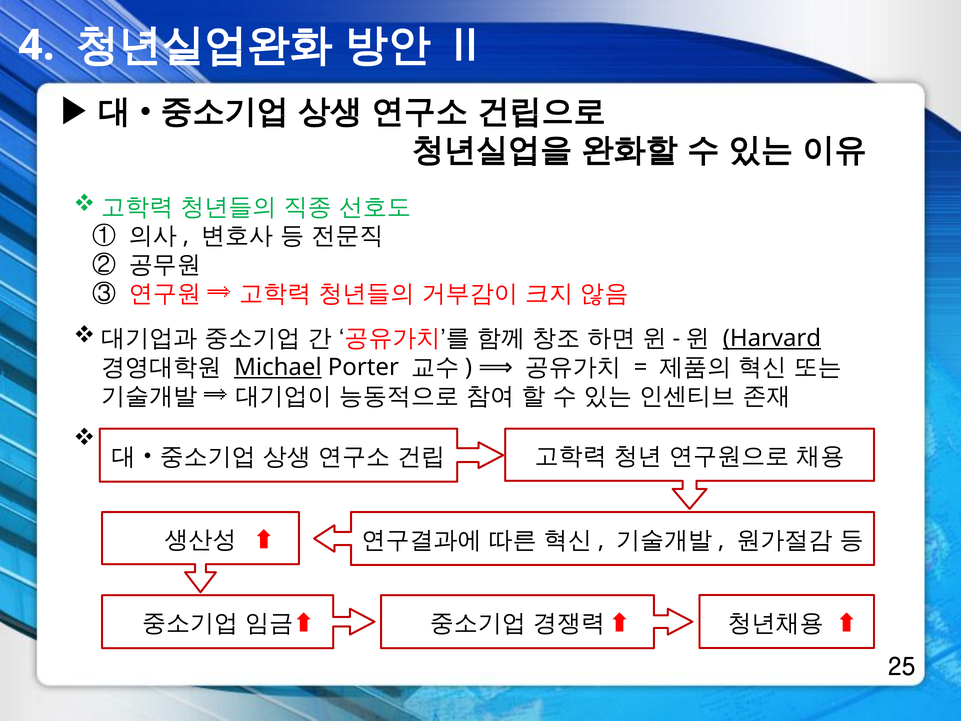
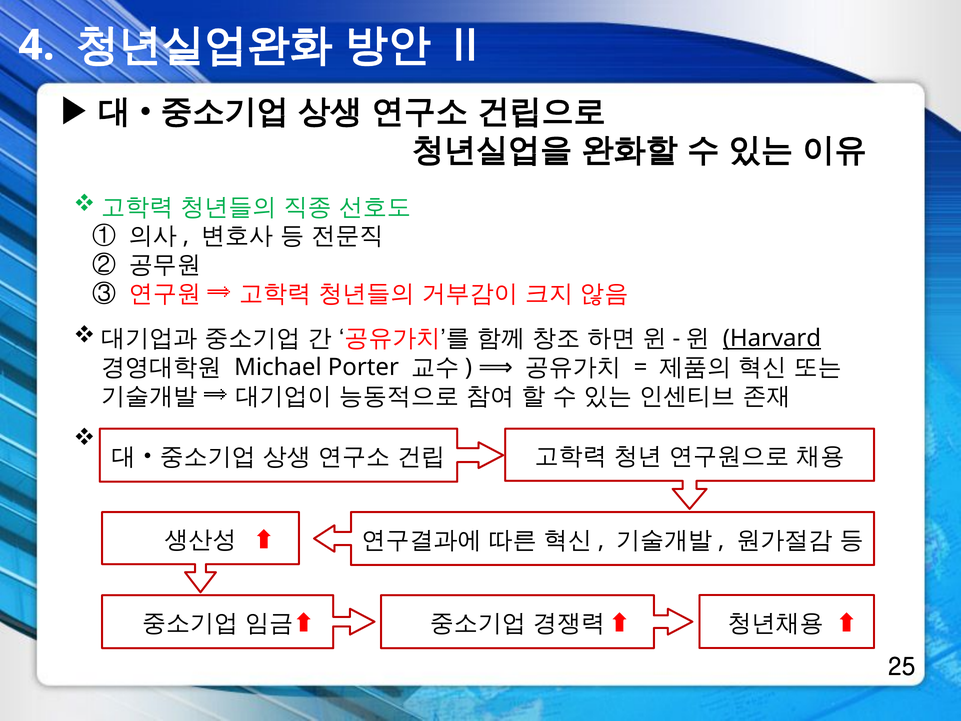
Michael underline: present -> none
